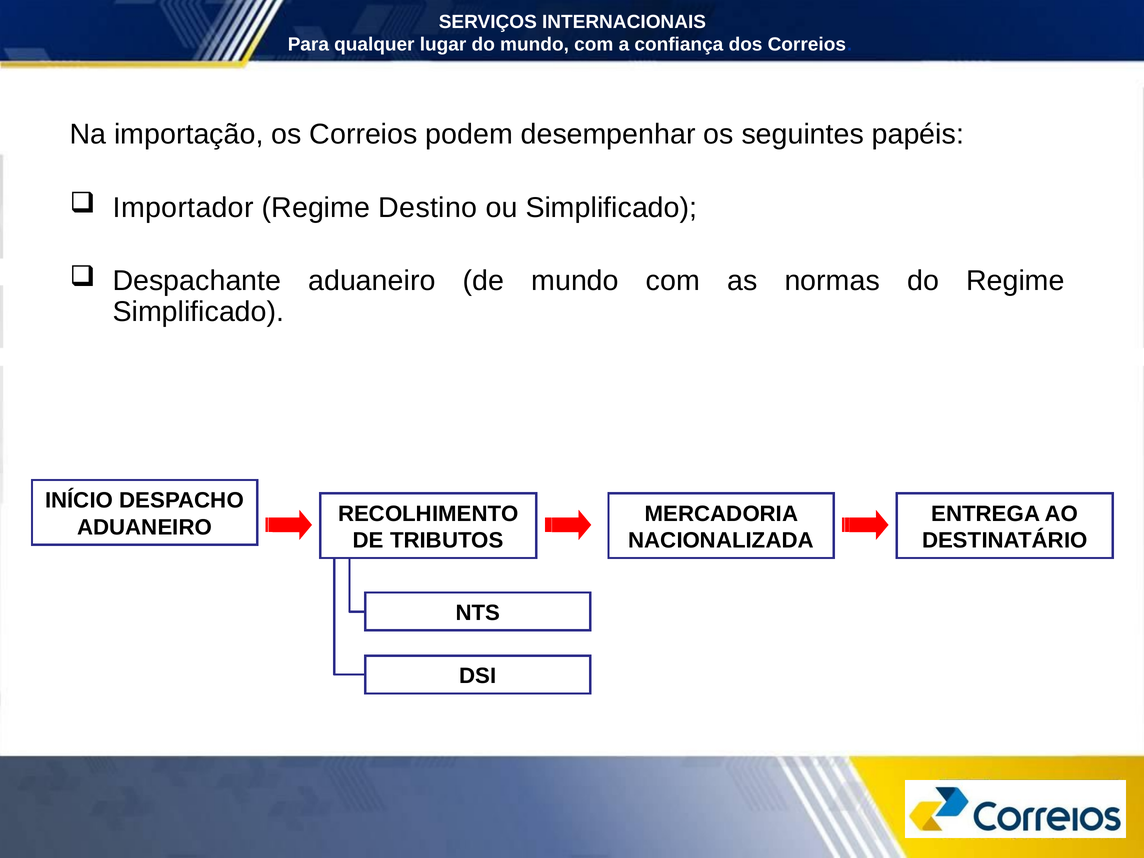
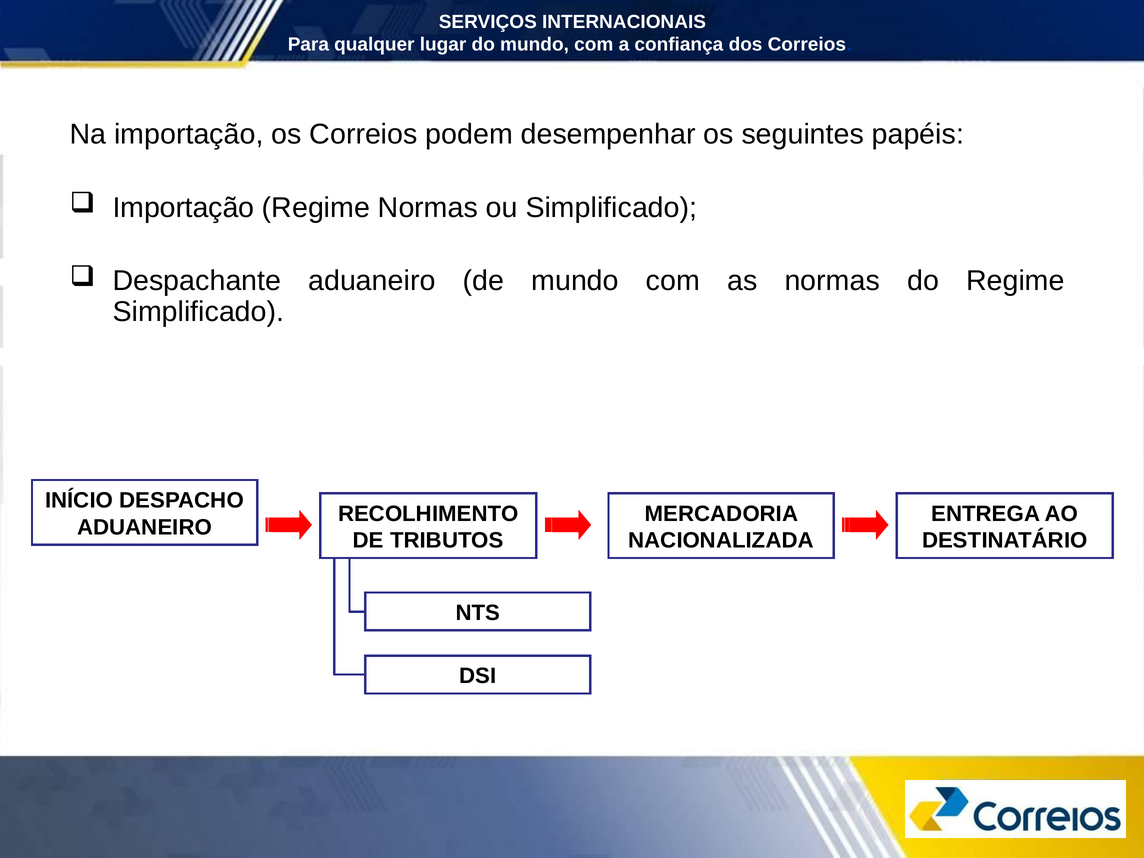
Importador at (183, 208): Importador -> Importação
Regime Destino: Destino -> Normas
